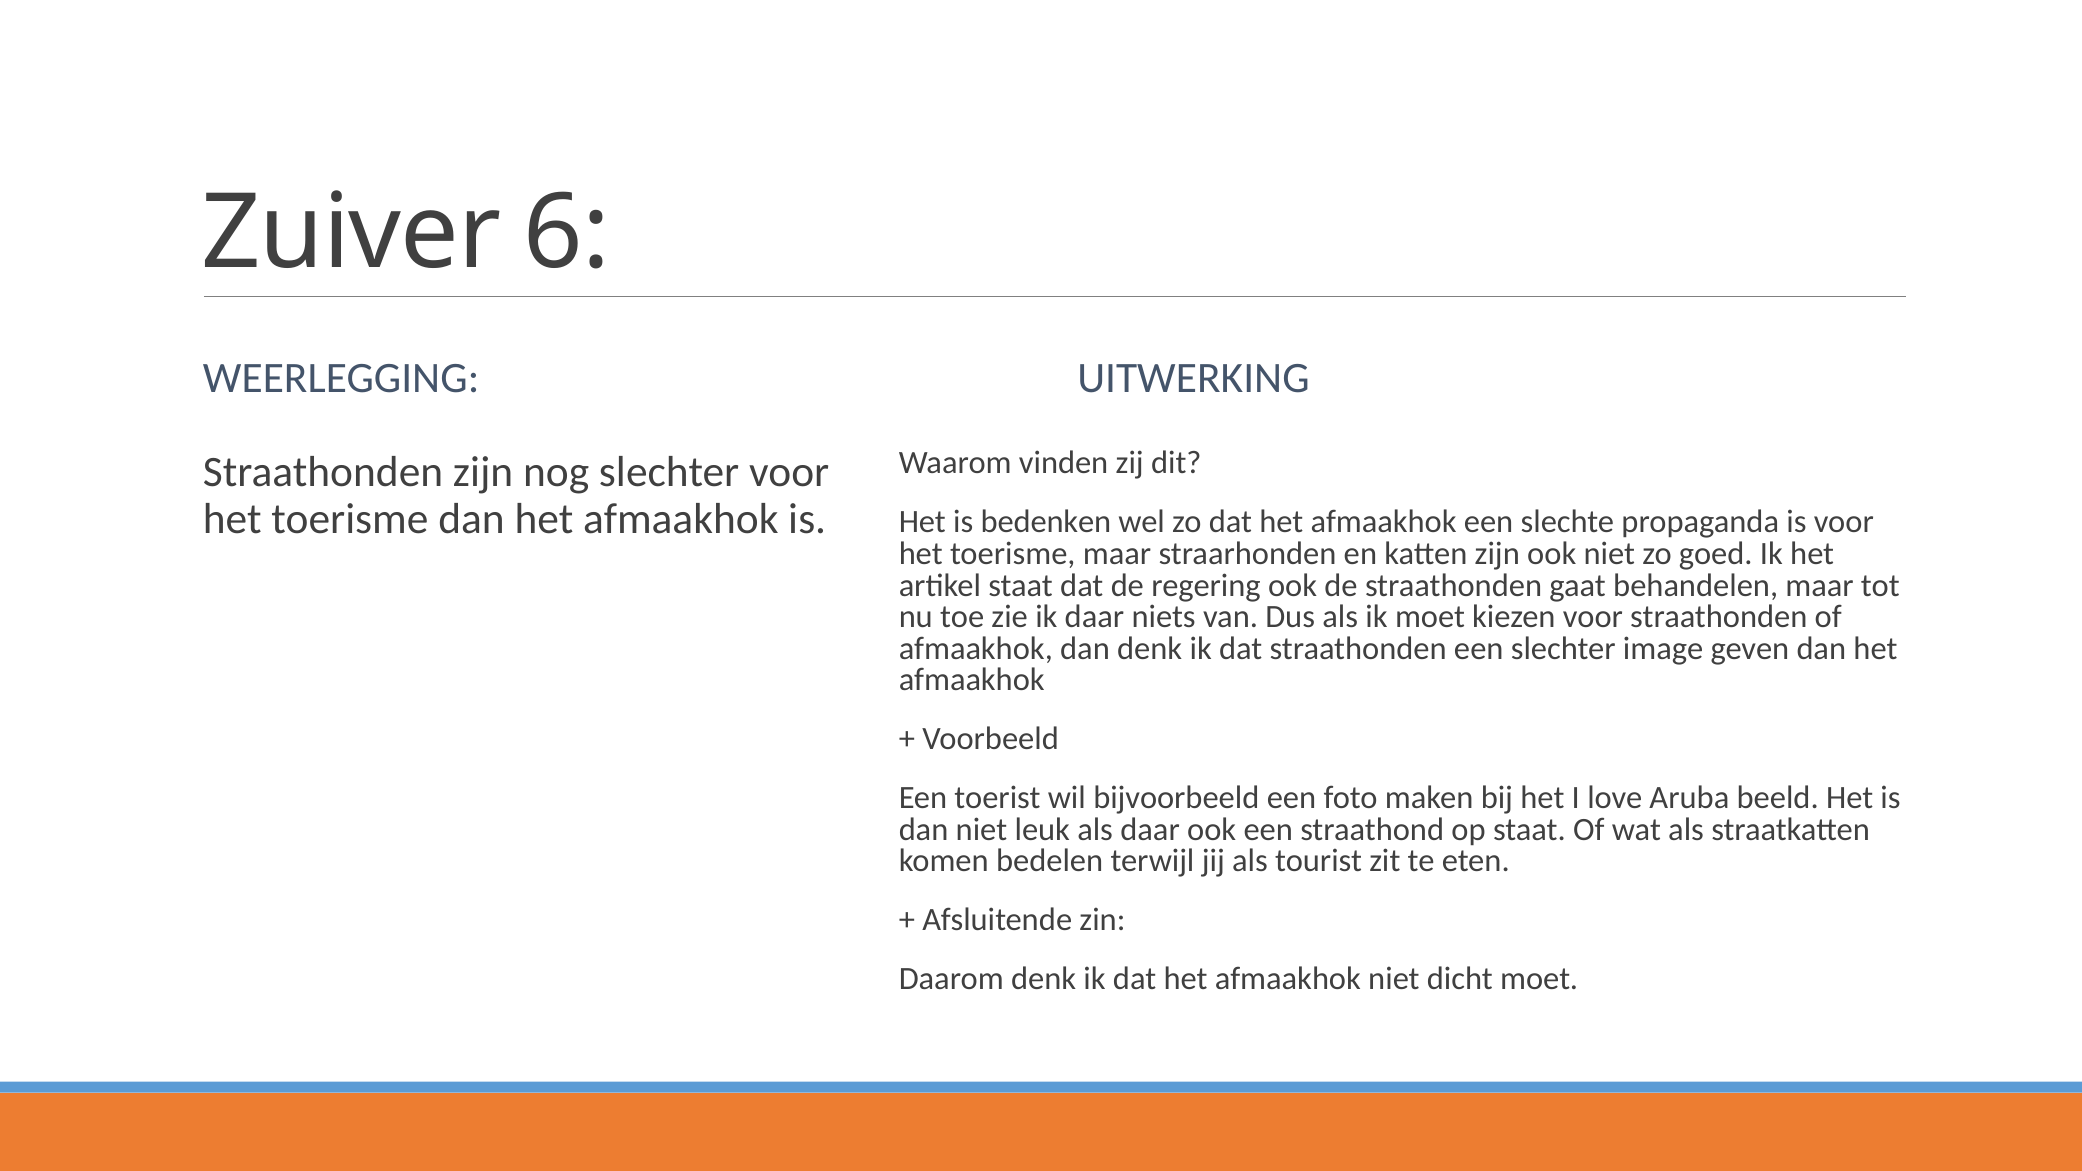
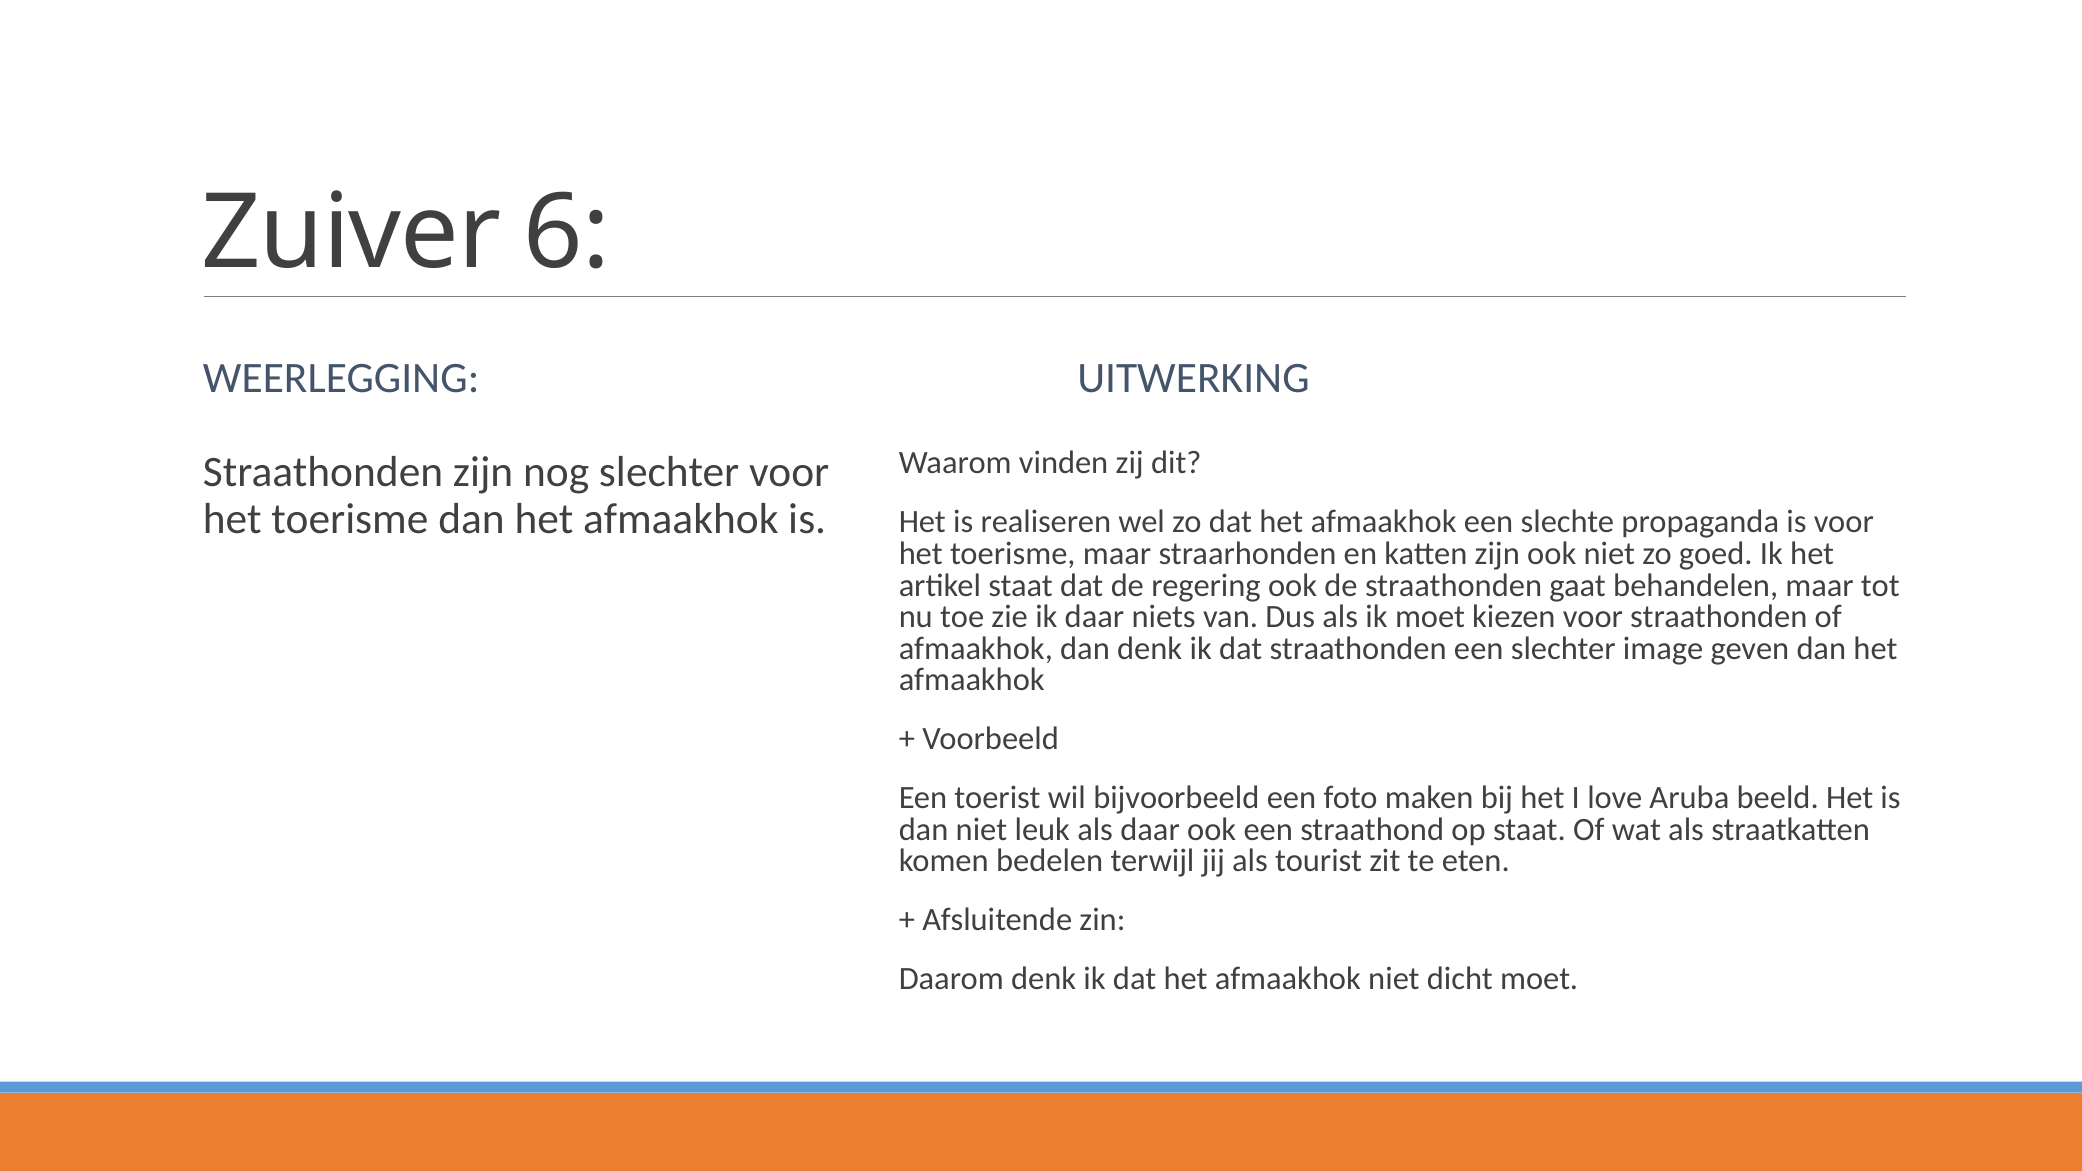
bedenken: bedenken -> realiseren
